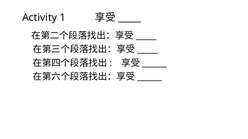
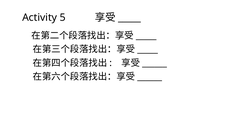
1: 1 -> 5
